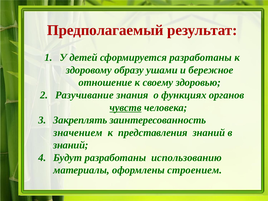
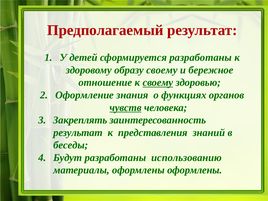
образу ушами: ушами -> своему
своему at (158, 83) underline: none -> present
Разучивание: Разучивание -> Оформление
значением at (78, 133): значением -> результат
знаний at (71, 145): знаний -> беседы
оформлены строением: строением -> оформлены
